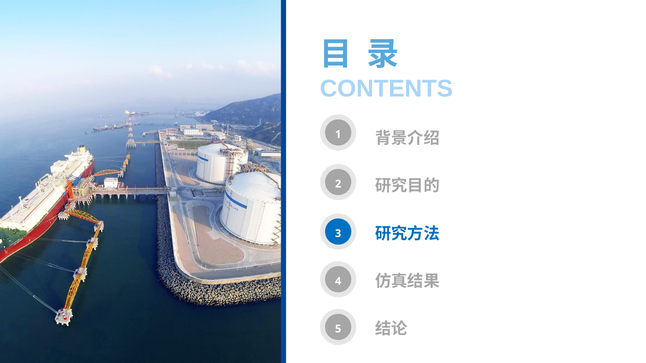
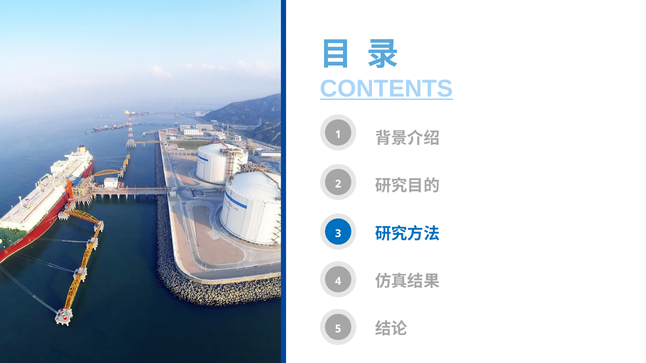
CONTENTS underline: none -> present
